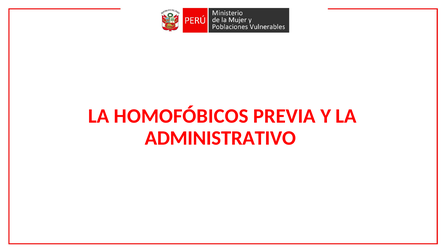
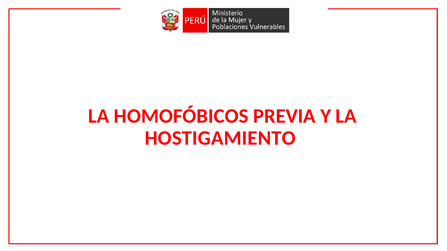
ADMINISTRATIVO: ADMINISTRATIVO -> HOSTIGAMIENTO
